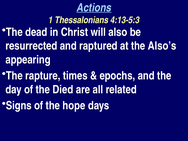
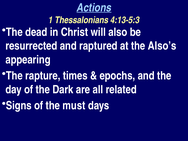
Died: Died -> Dark
hope: hope -> must
